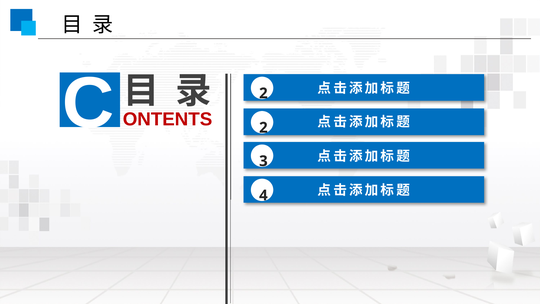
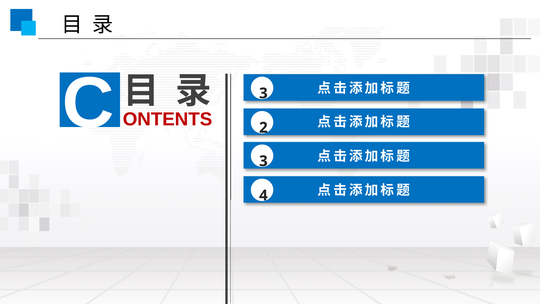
C 2: 2 -> 3
